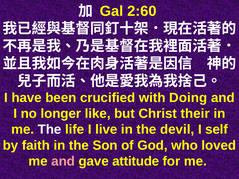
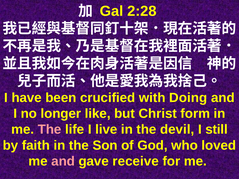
2:60: 2:60 -> 2:28
their: their -> form
The at (50, 130) colour: white -> pink
self: self -> still
attitude: attitude -> receive
